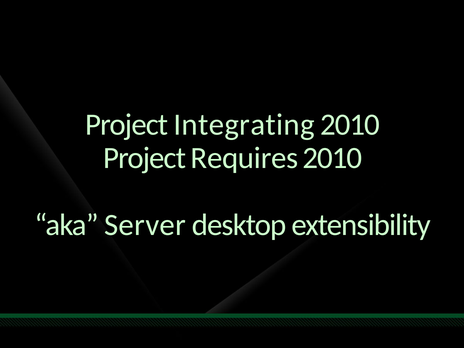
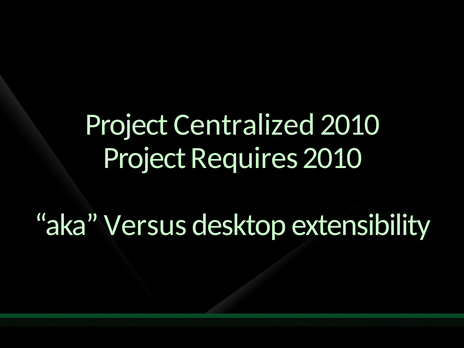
Integrating: Integrating -> Centralized
Server: Server -> Versus
